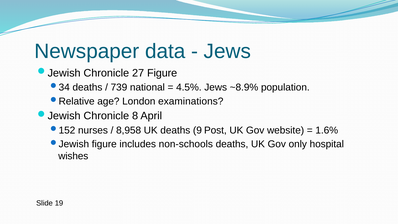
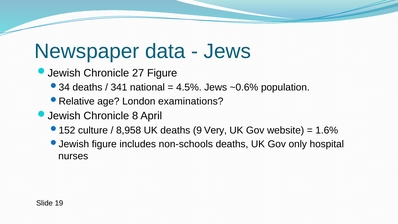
739: 739 -> 341
~8.9%: ~8.9% -> ~0.6%
nurses: nurses -> culture
Post: Post -> Very
wishes: wishes -> nurses
